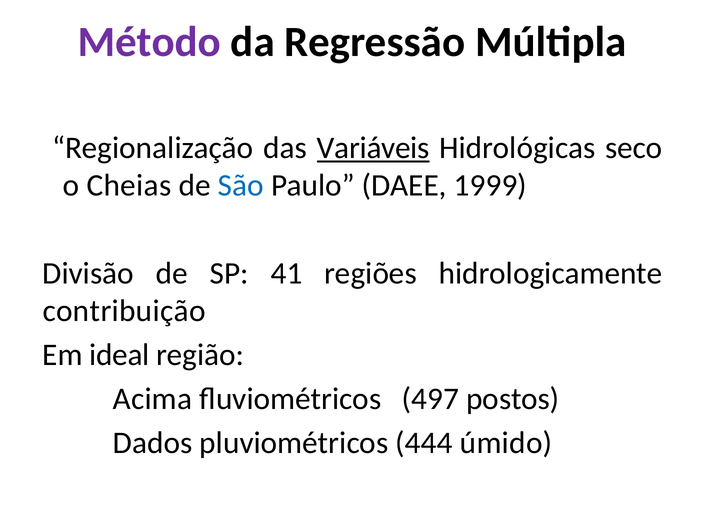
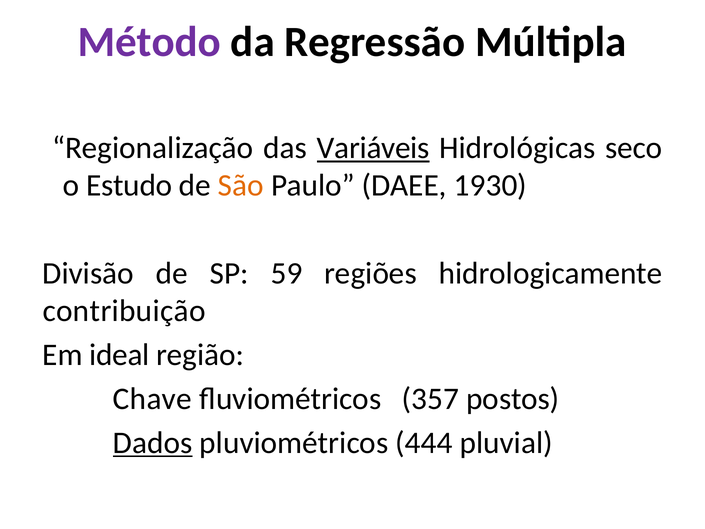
Cheias: Cheias -> Estudo
São colour: blue -> orange
1999: 1999 -> 1930
41: 41 -> 59
Acima: Acima -> Chave
497: 497 -> 357
Dados underline: none -> present
úmido: úmido -> pluvial
